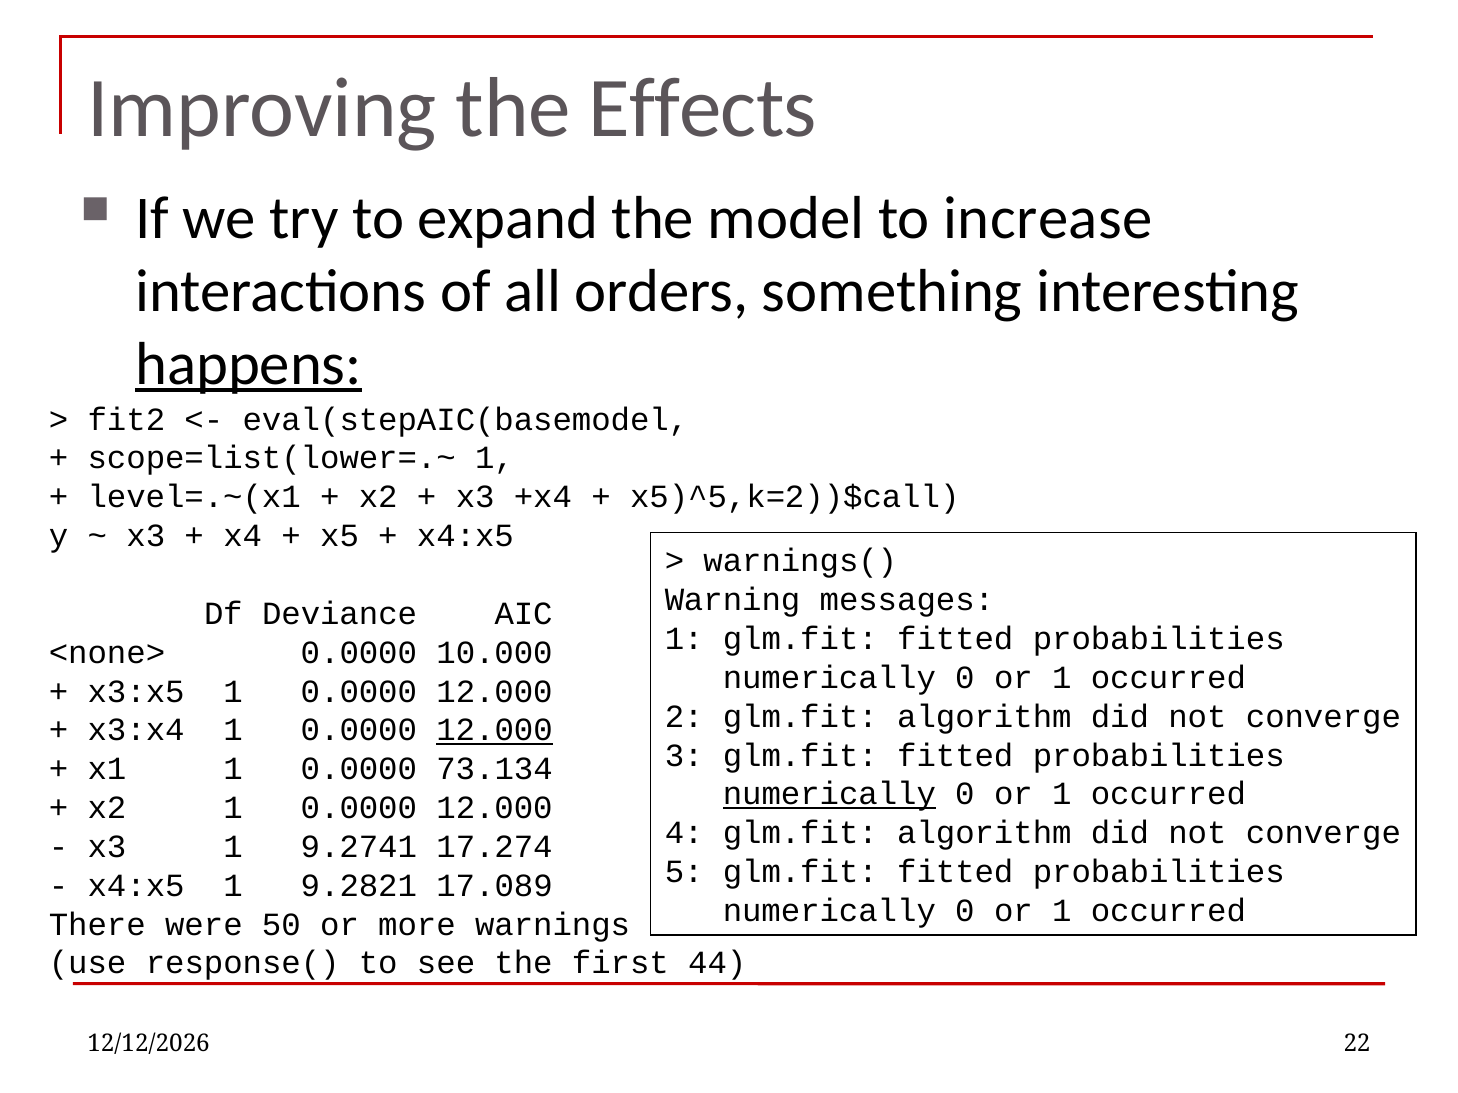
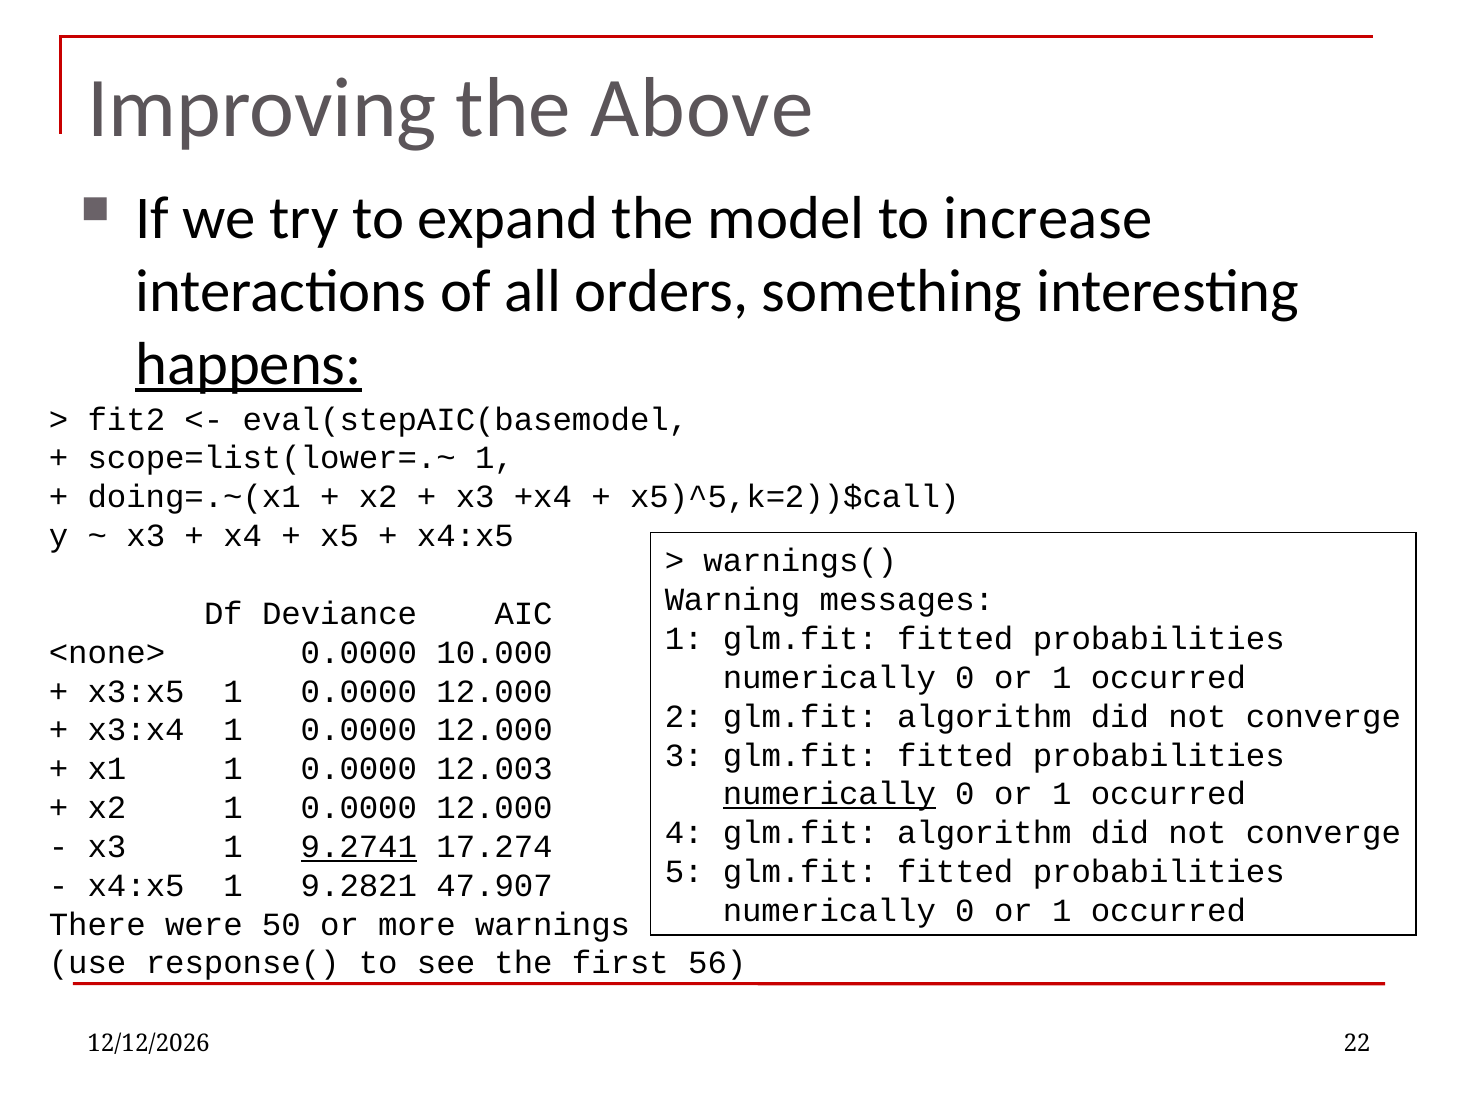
Effects: Effects -> Above
level=.~(x1: level=.~(x1 -> doing=.~(x1
12.000 at (495, 731) underline: present -> none
73.134: 73.134 -> 12.003
9.2741 underline: none -> present
17.089: 17.089 -> 47.907
44: 44 -> 56
